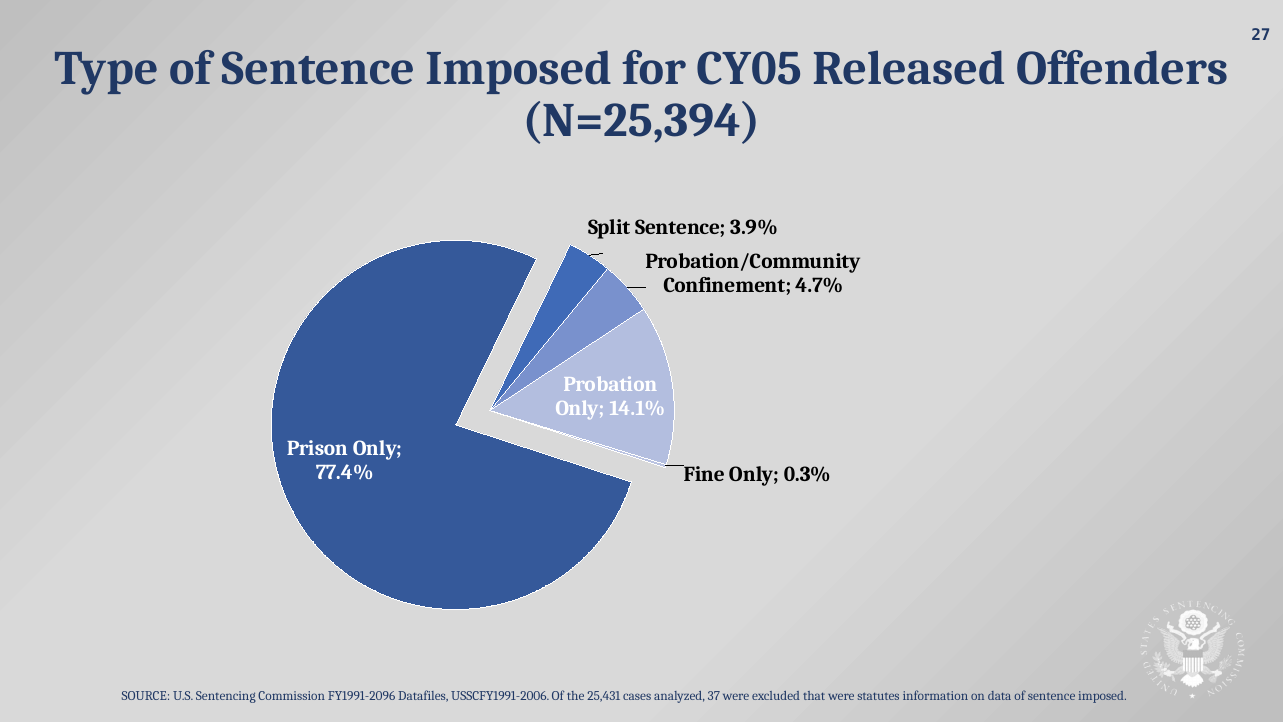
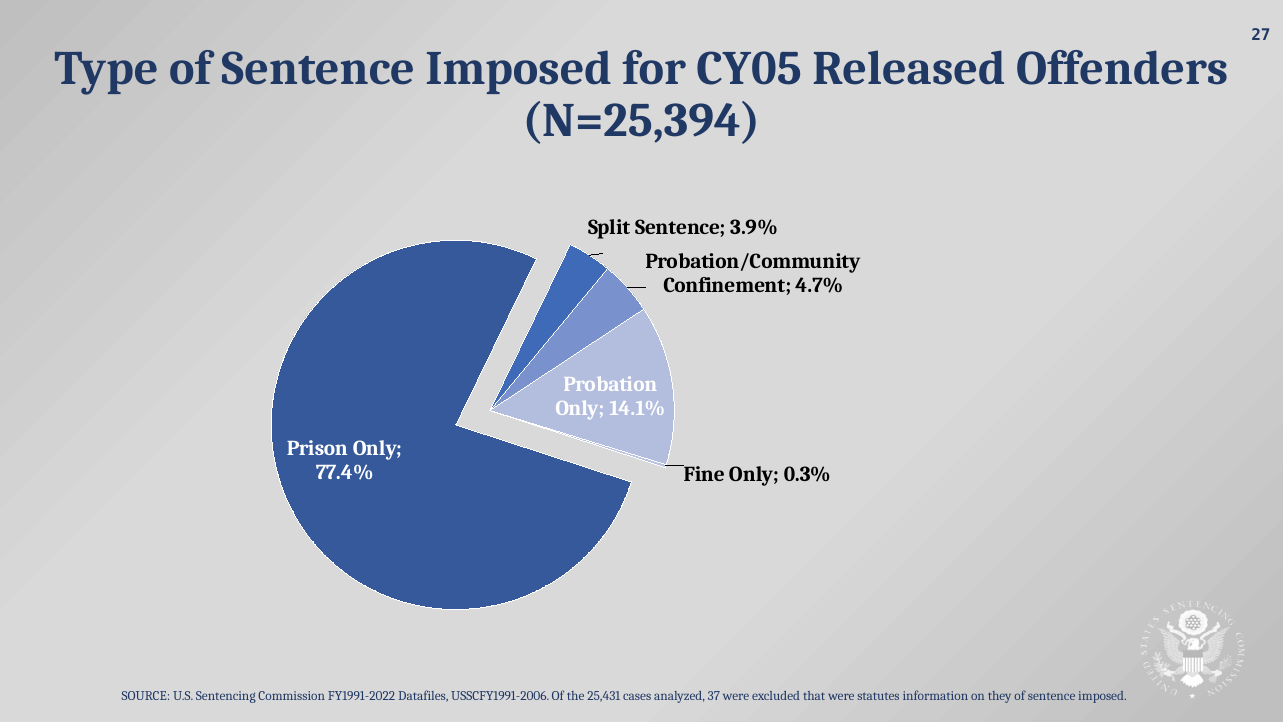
FY1991-2096: FY1991-2096 -> FY1991-2022
data: data -> they
